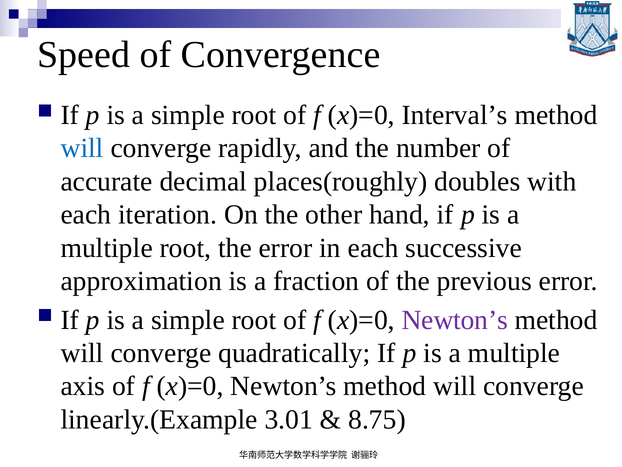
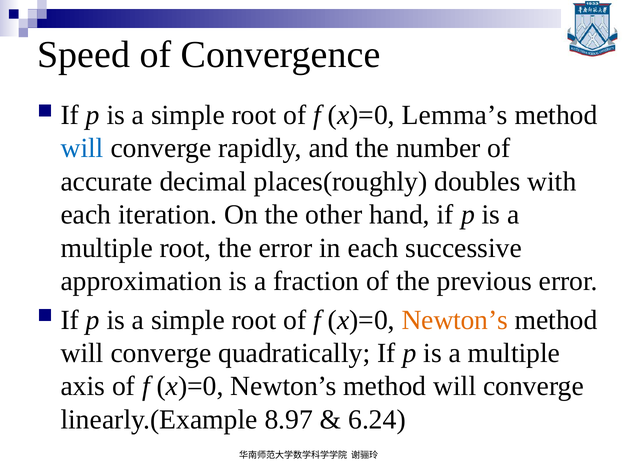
Interval’s: Interval’s -> Lemma’s
Newton’s at (455, 320) colour: purple -> orange
3.01: 3.01 -> 8.97
8.75: 8.75 -> 6.24
